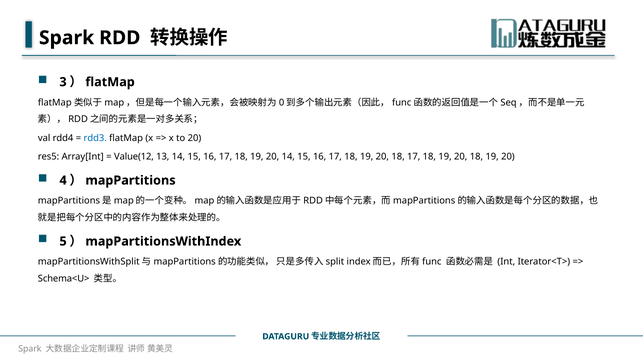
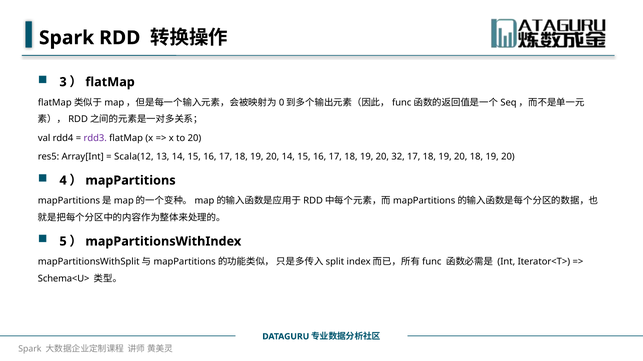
rdd3 colour: blue -> purple
Value(12: Value(12 -> Scala(12
18 at (398, 157): 18 -> 32
